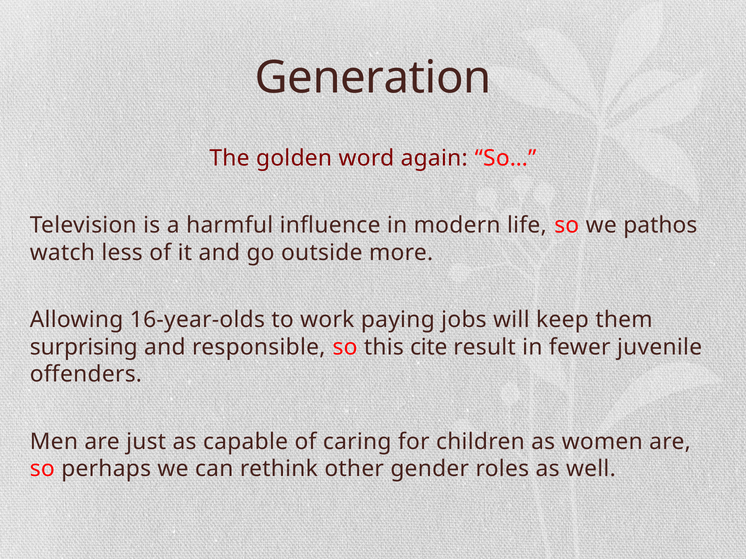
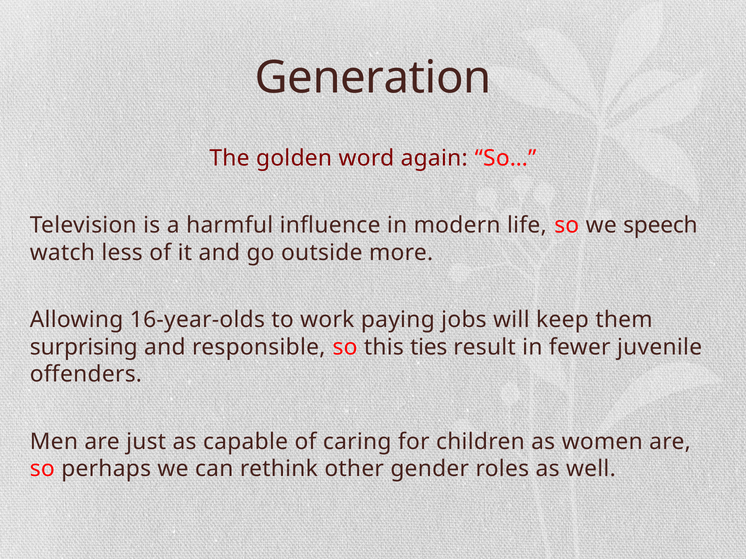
pathos: pathos -> speech
cite: cite -> ties
